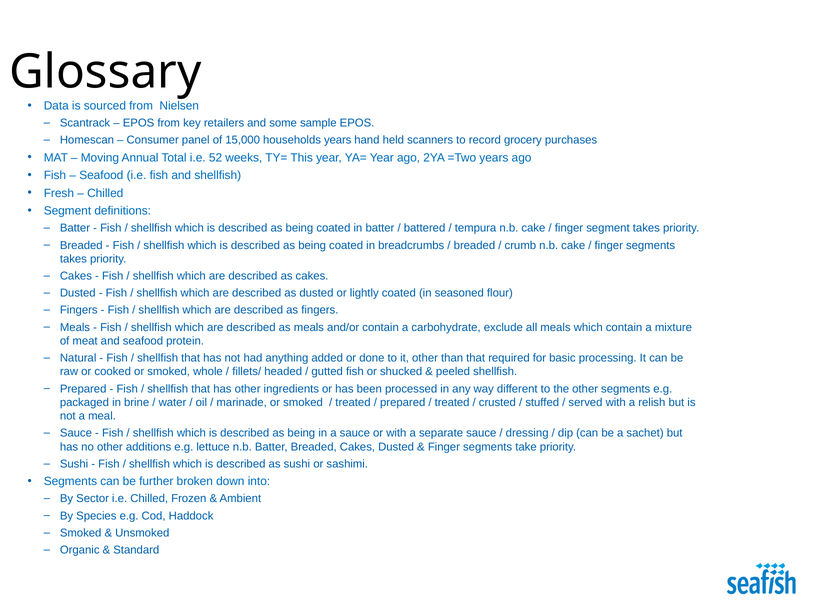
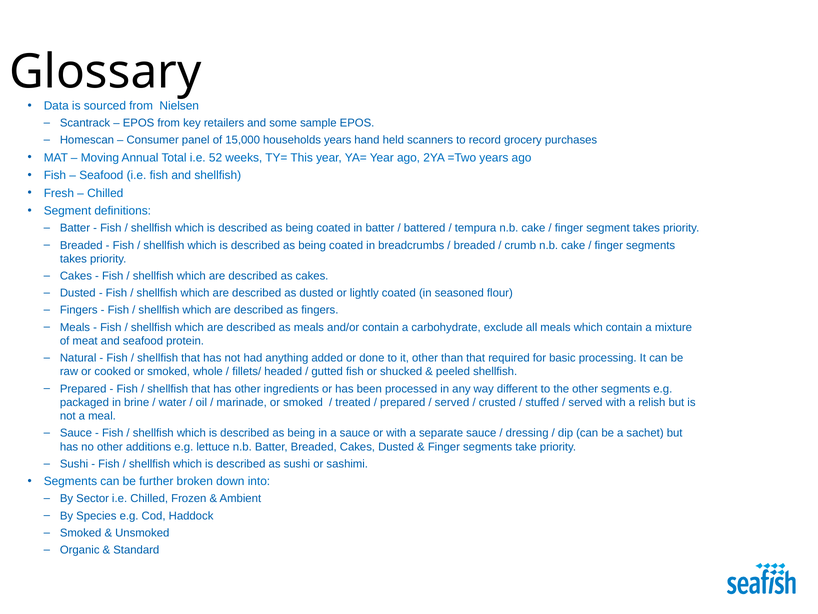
treated at (452, 402): treated -> served
